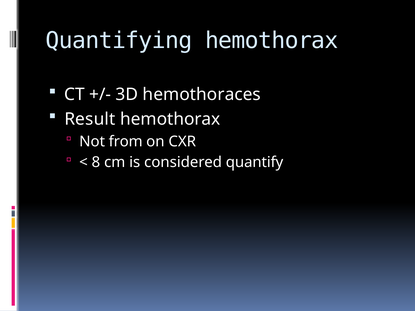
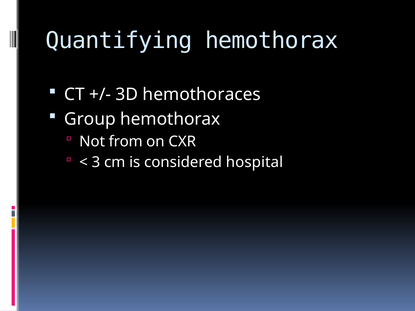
Result: Result -> Group
8: 8 -> 3
quantify: quantify -> hospital
